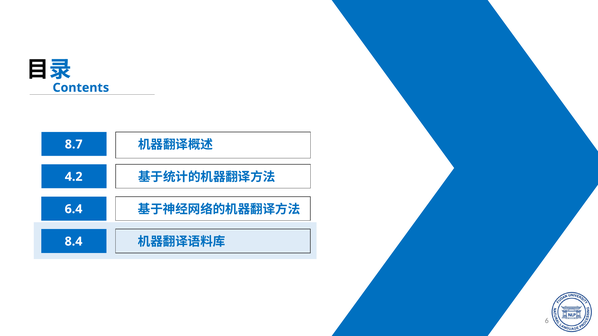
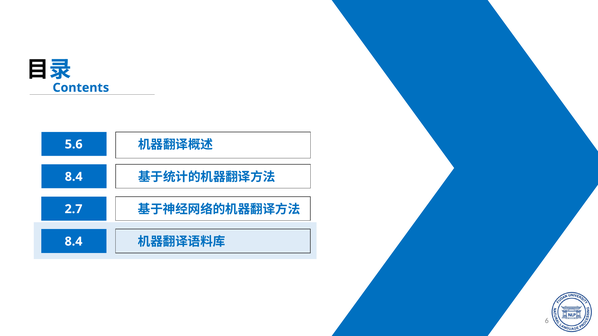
8.7: 8.7 -> 5.6
4.2 at (74, 177): 4.2 -> 8.4
6.4: 6.4 -> 2.7
